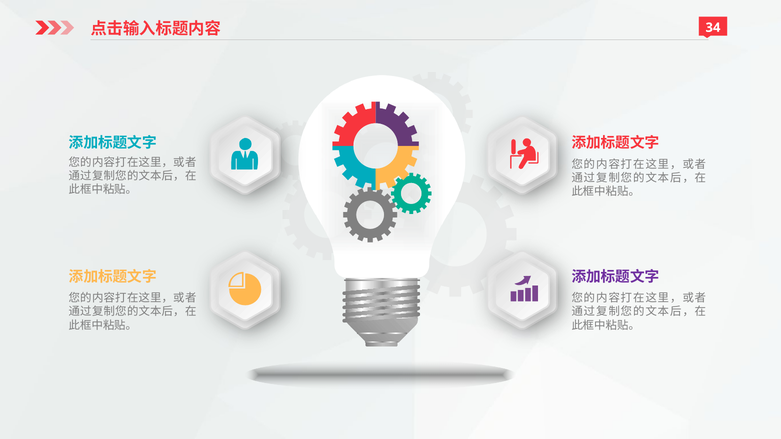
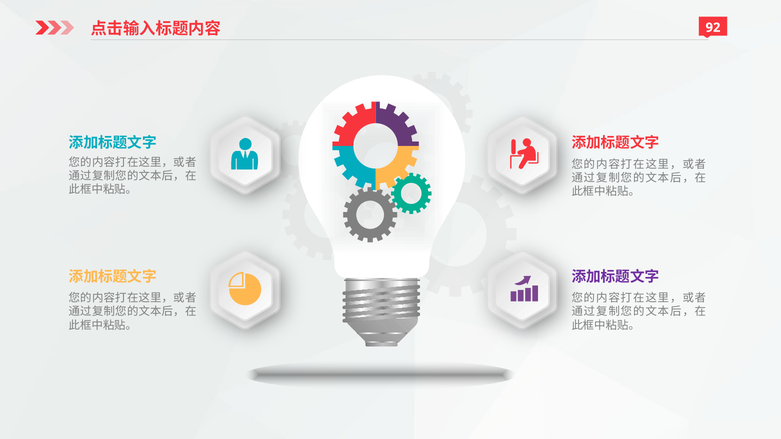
34: 34 -> 92
